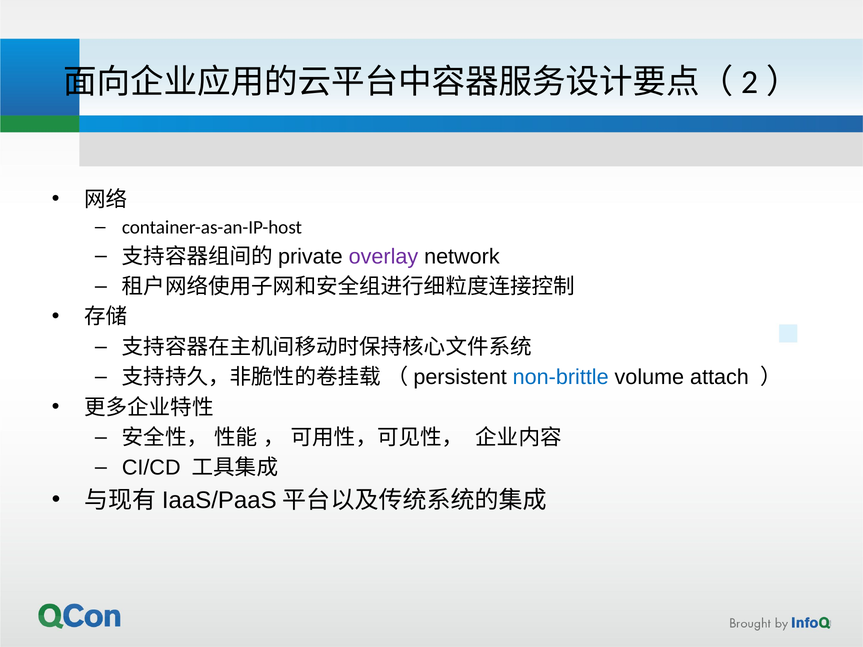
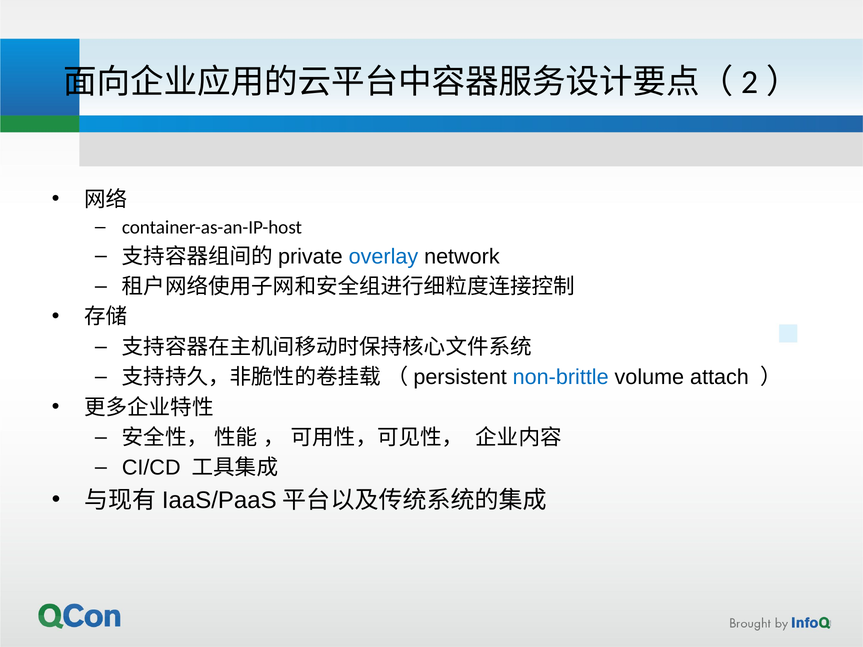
overlay colour: purple -> blue
